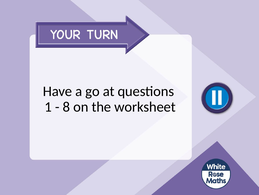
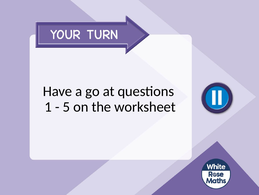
8: 8 -> 5
